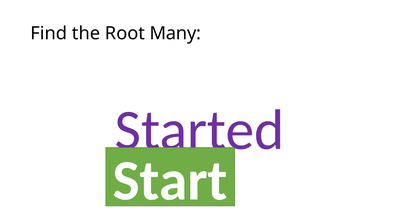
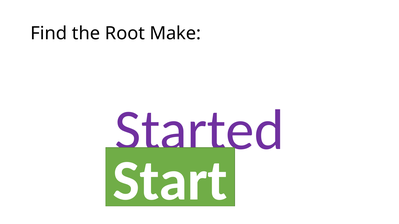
Many: Many -> Make
